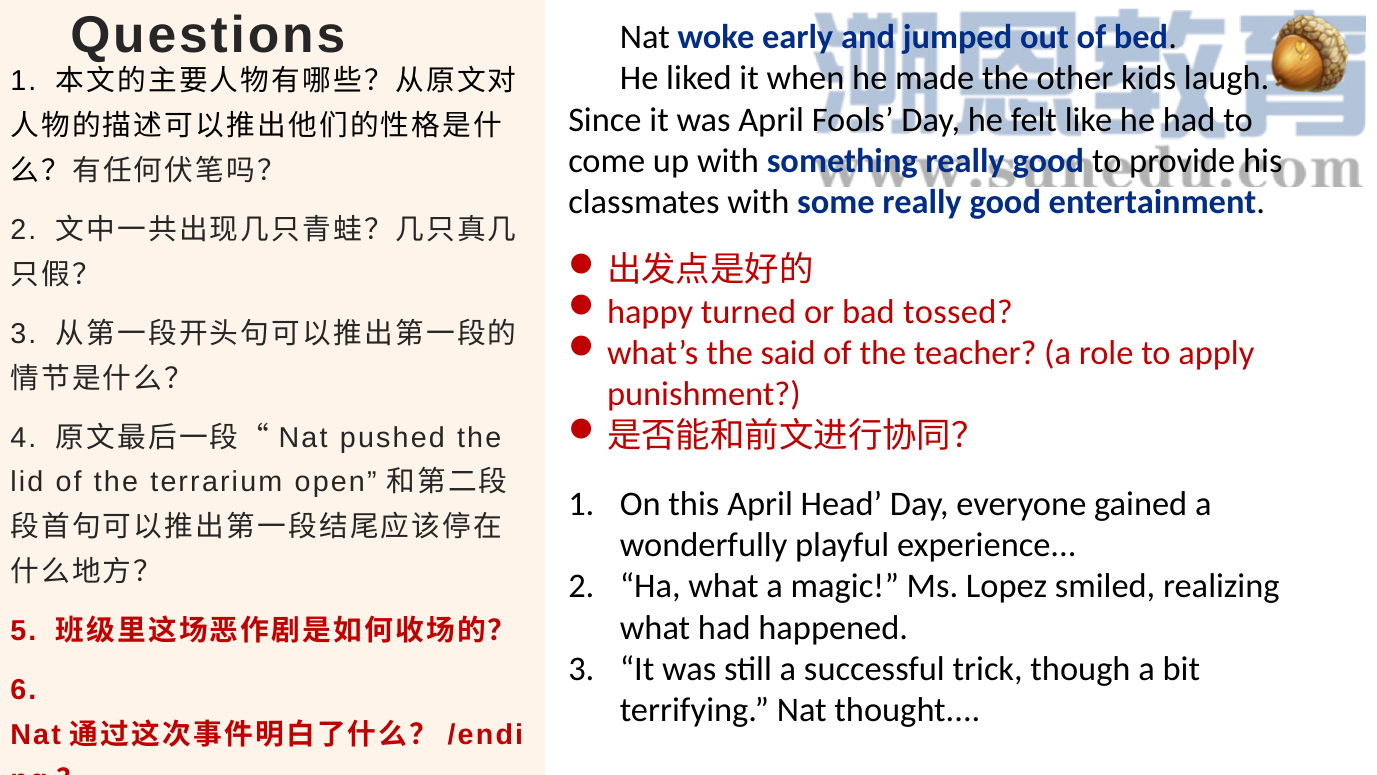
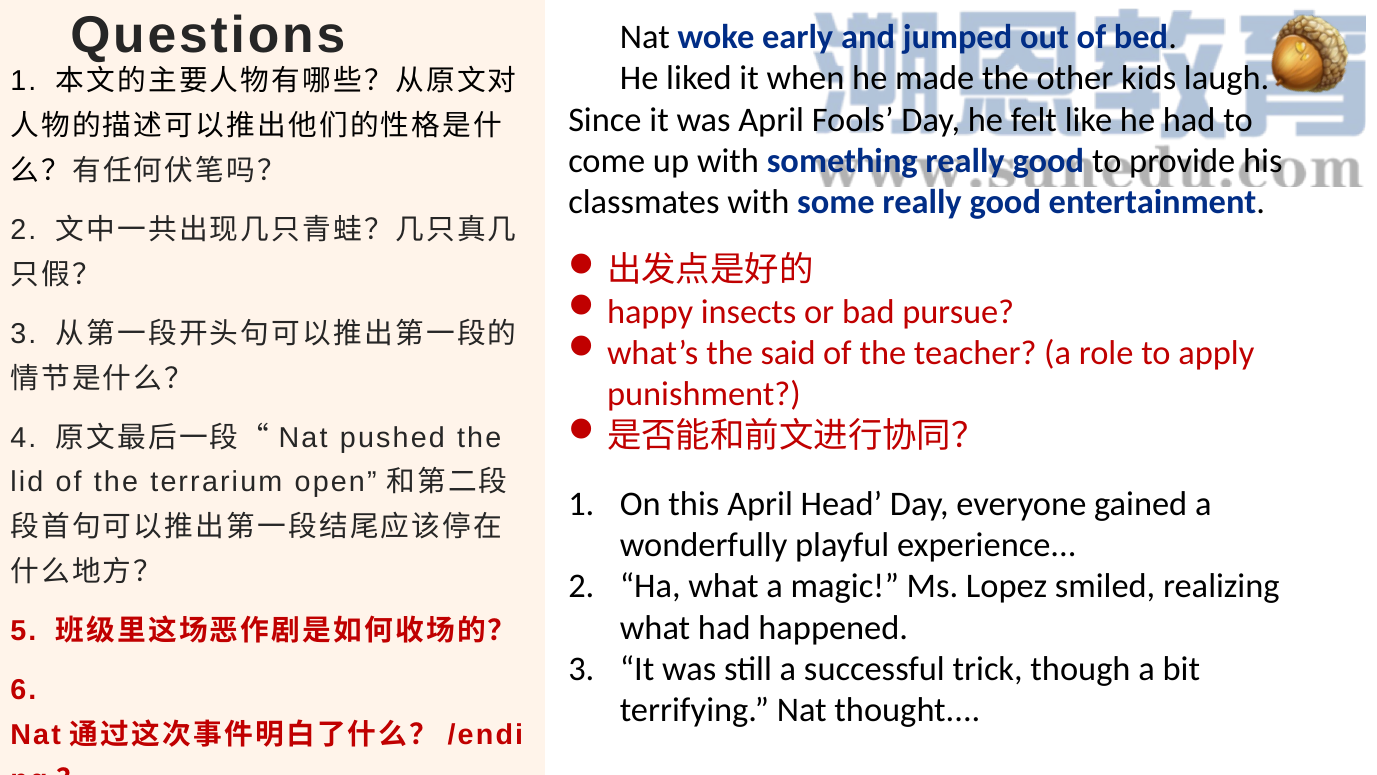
turned: turned -> insects
tossed: tossed -> pursue
